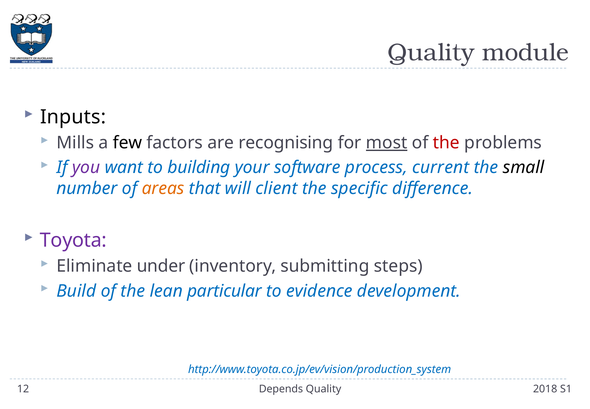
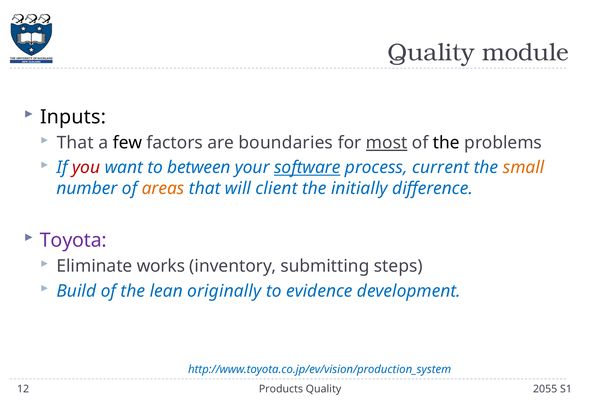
Mills at (75, 143): Mills -> That
recognising: recognising -> boundaries
the at (446, 143) colour: red -> black
you colour: purple -> red
building: building -> between
software underline: none -> present
small colour: black -> orange
specific: specific -> initially
under: under -> works
particular: particular -> originally
Depends: Depends -> Products
2018: 2018 -> 2055
